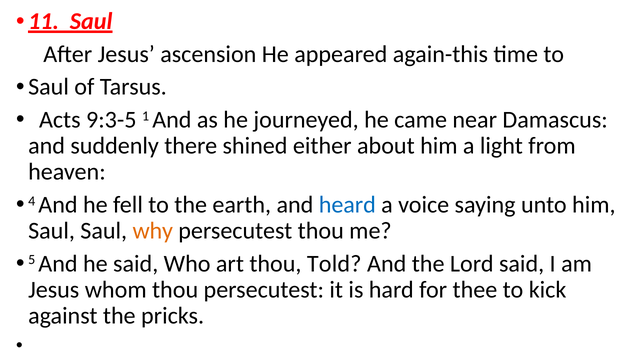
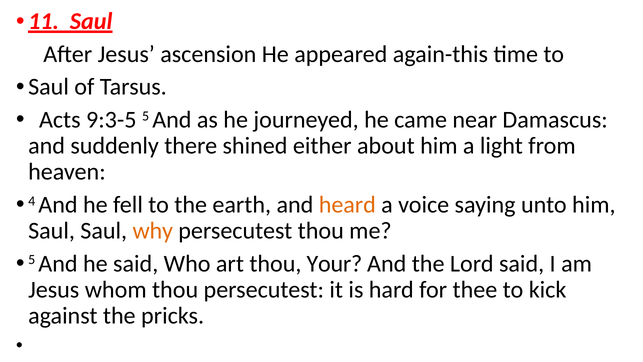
9:3-5 1: 1 -> 5
heard colour: blue -> orange
Told: Told -> Your
